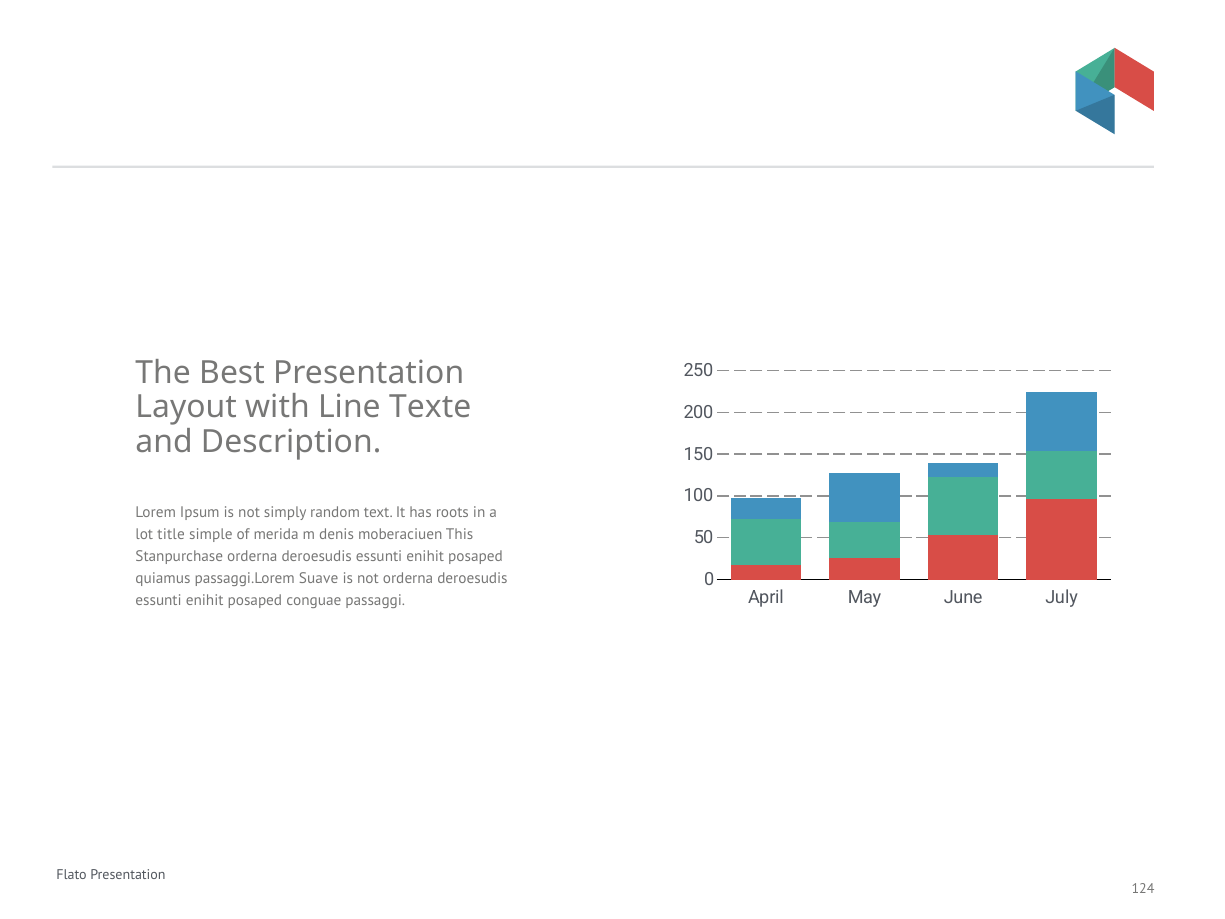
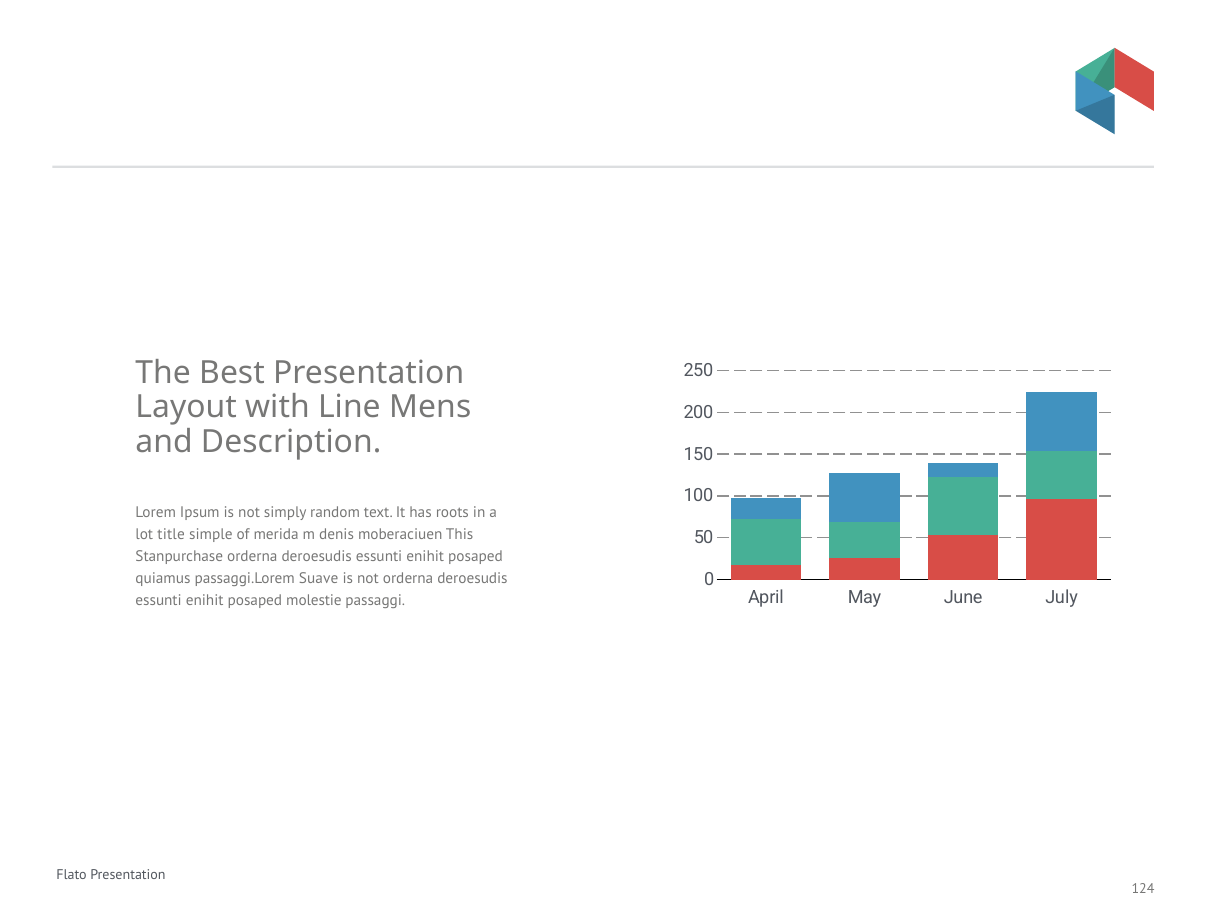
Texte: Texte -> Mens
conguae: conguae -> molestie
